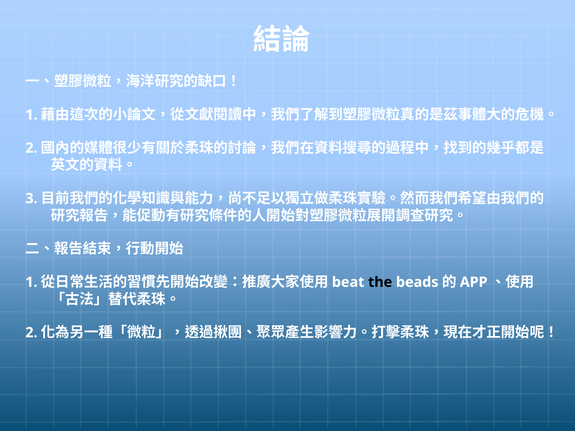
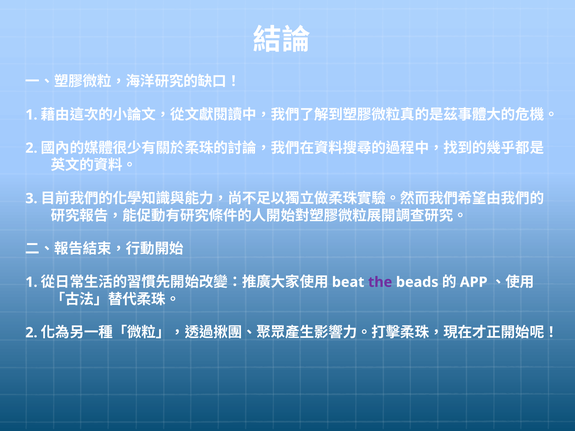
the colour: black -> purple
